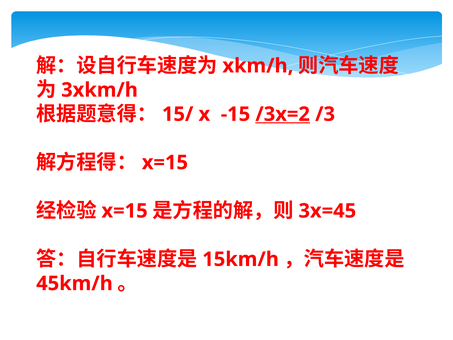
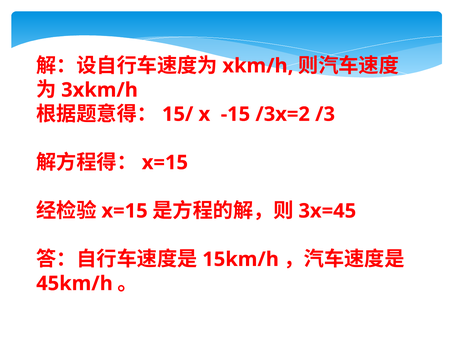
/3x=2 underline: present -> none
